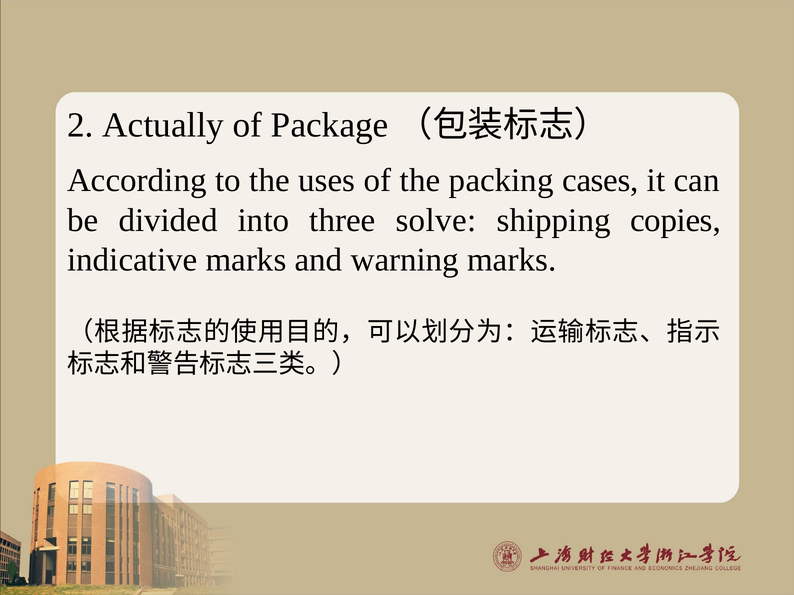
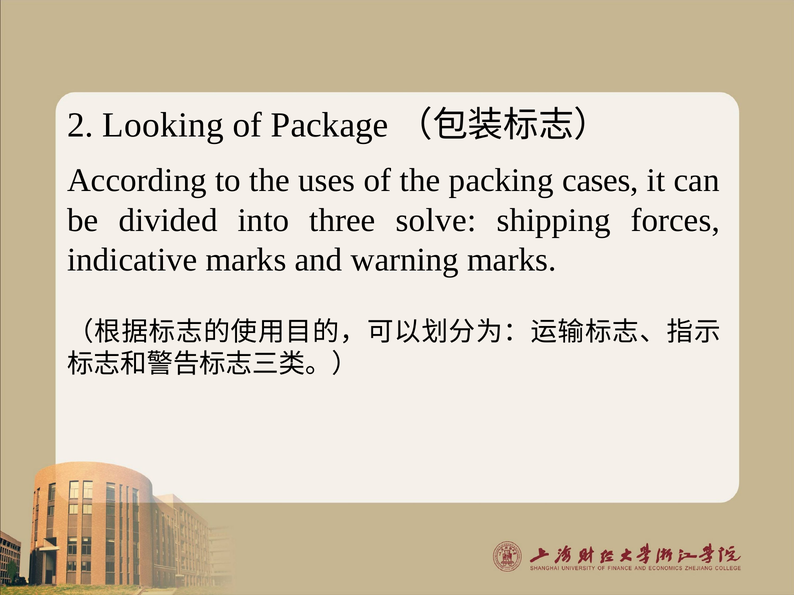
Actually: Actually -> Looking
copies: copies -> forces
